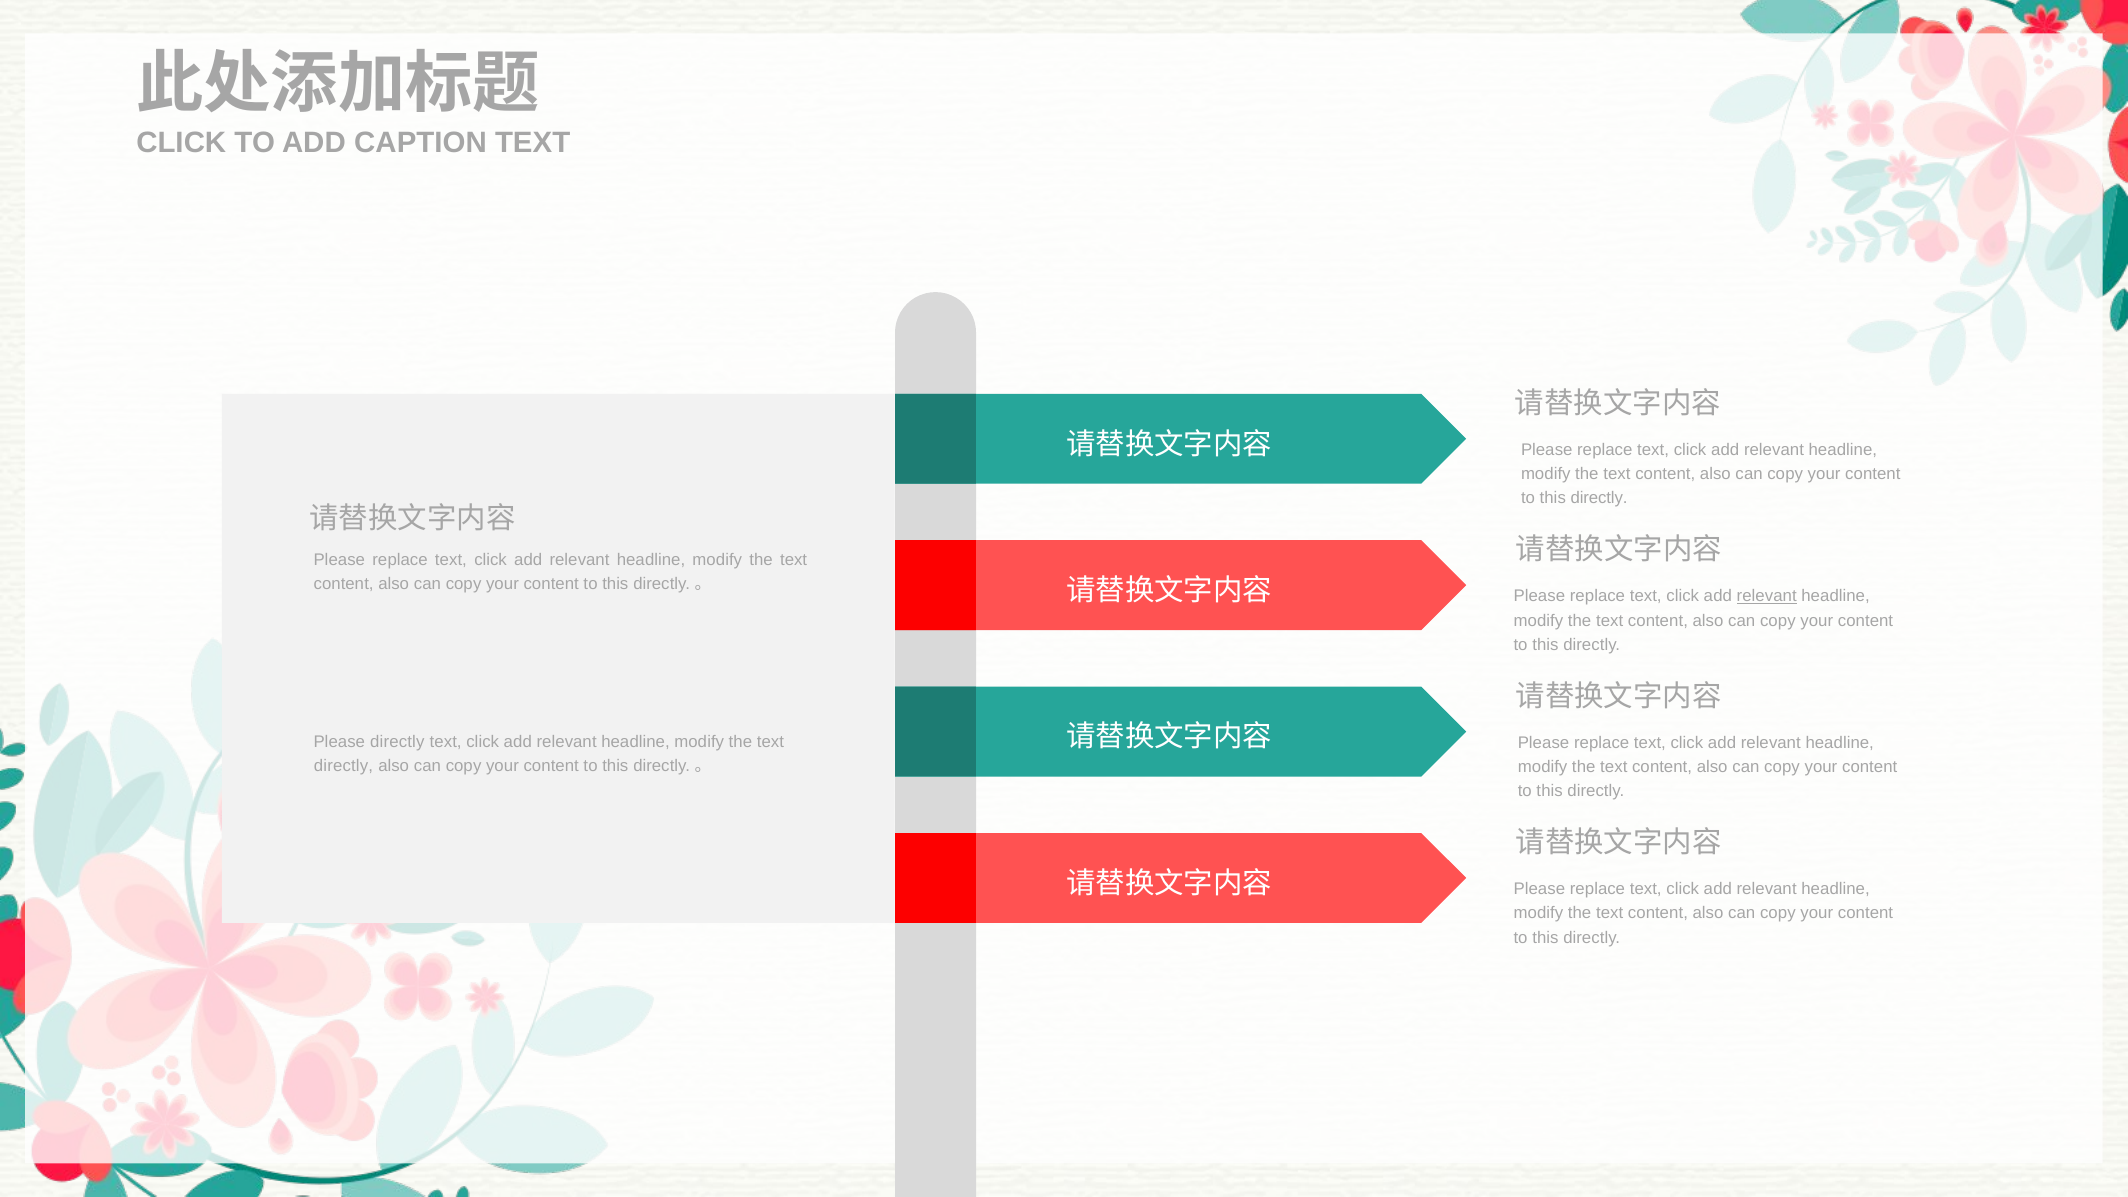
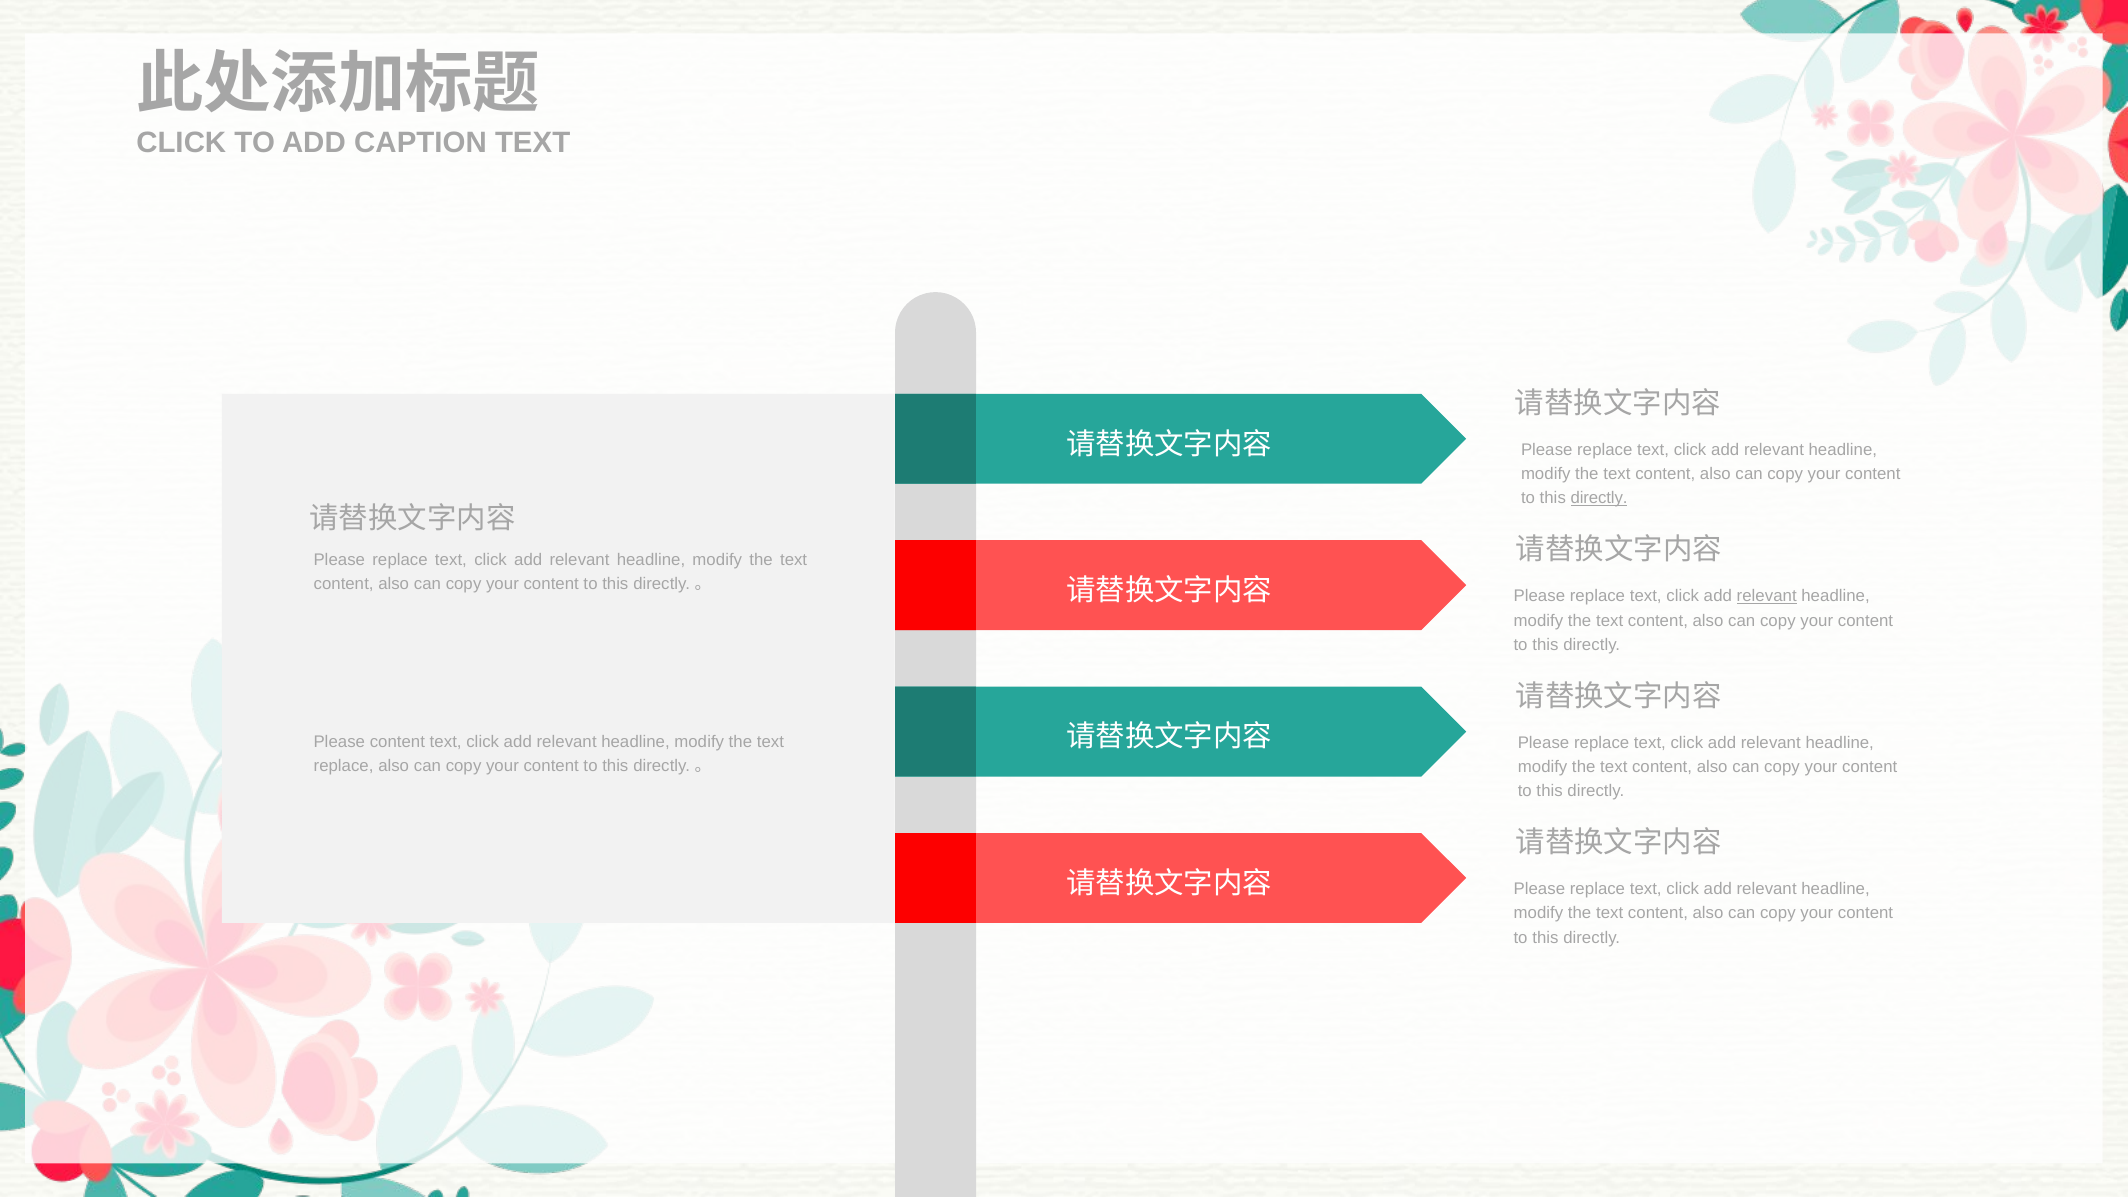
directly at (1599, 498) underline: none -> present
Please directly: directly -> content
directly at (343, 766): directly -> replace
